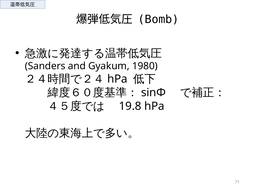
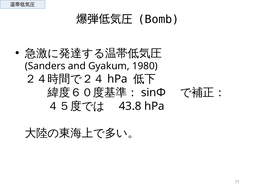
19.8: 19.8 -> 43.8
